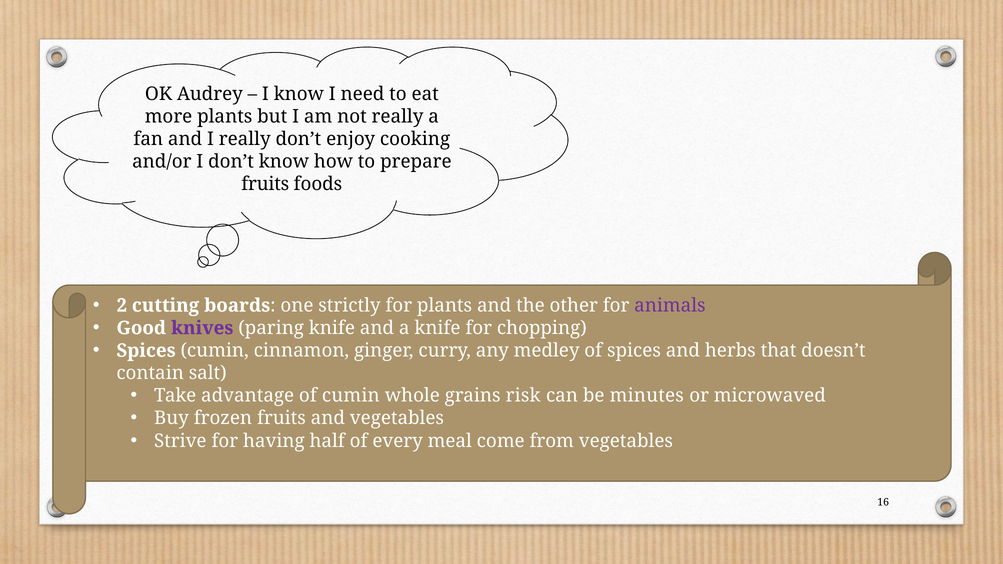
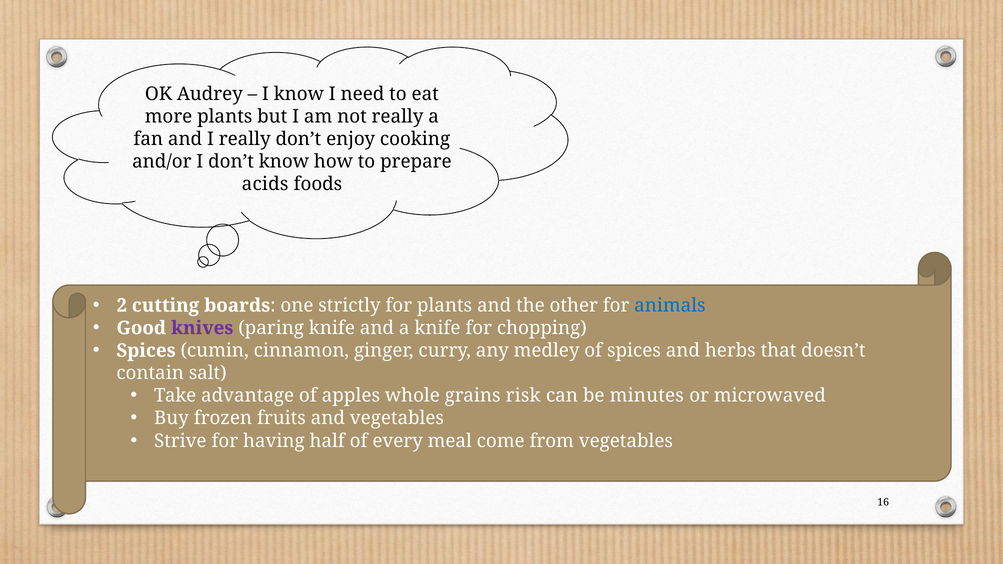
fruits at (265, 184): fruits -> acids
animals colour: purple -> blue
of cumin: cumin -> apples
